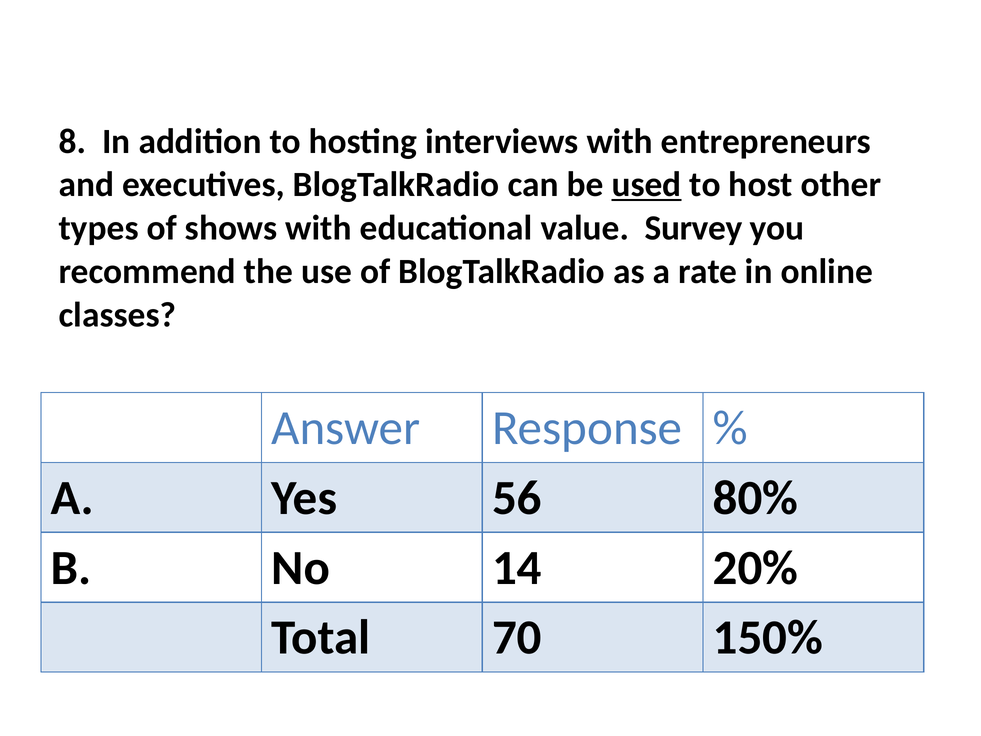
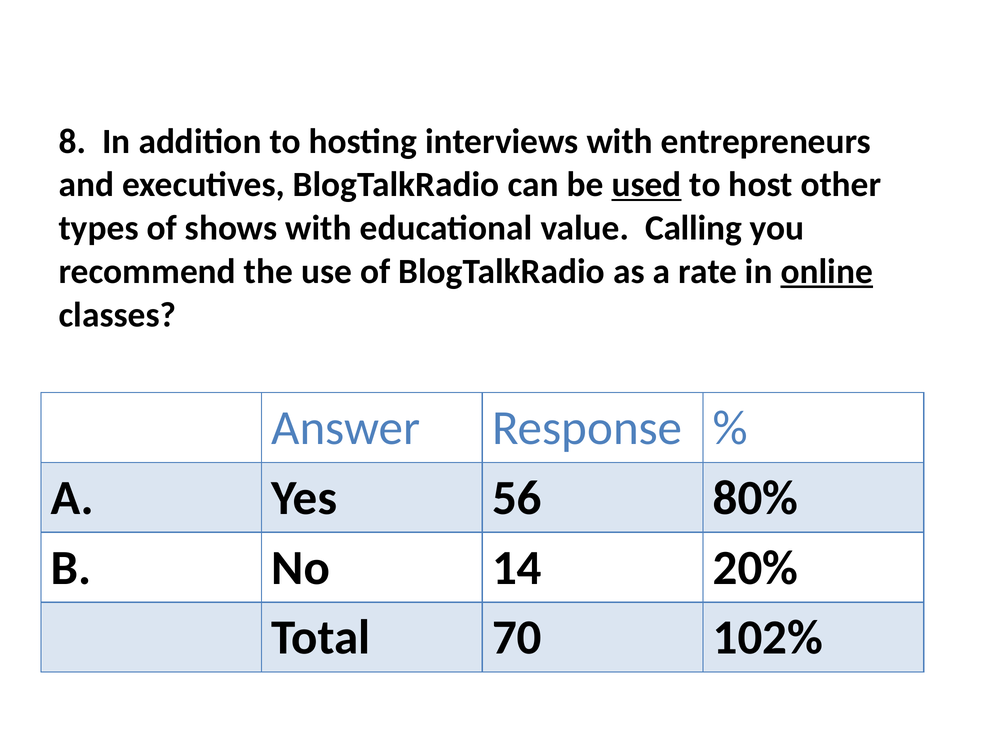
Survey: Survey -> Calling
online underline: none -> present
150%: 150% -> 102%
